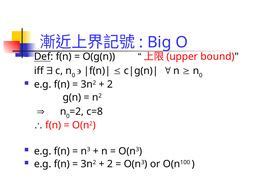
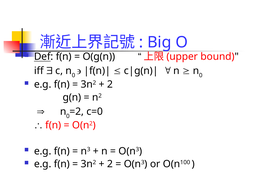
c=8: c=8 -> c=0
